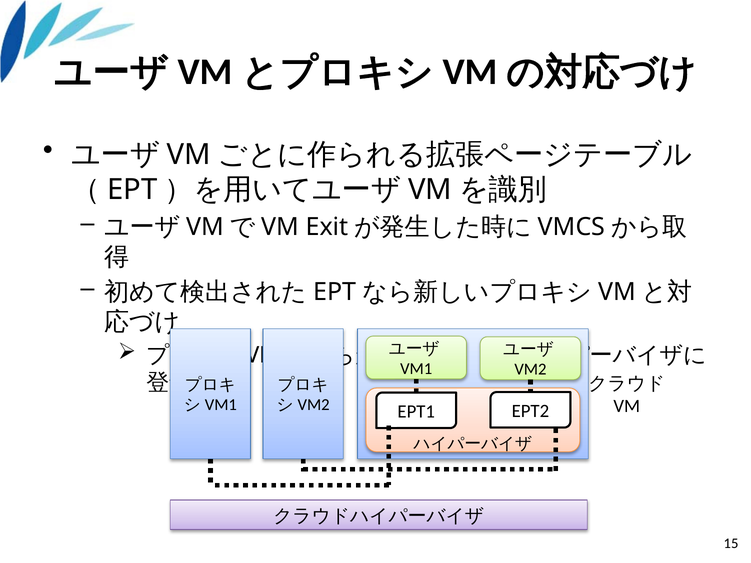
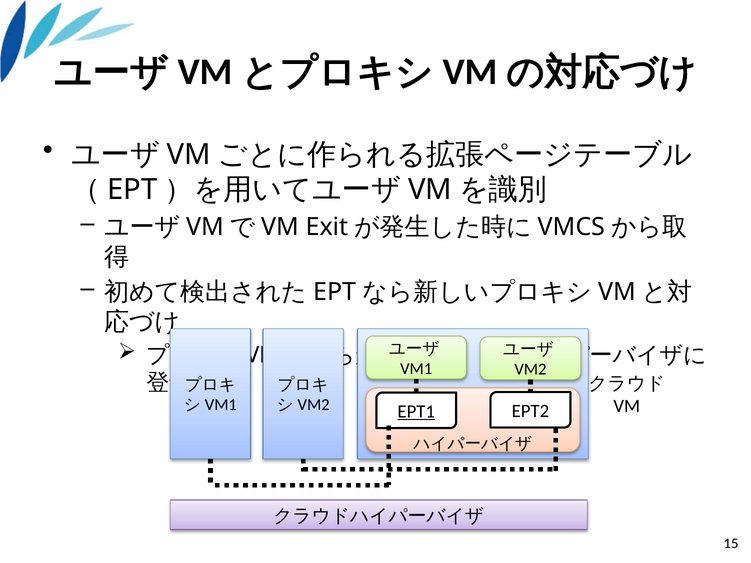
EPT1 underline: none -> present
